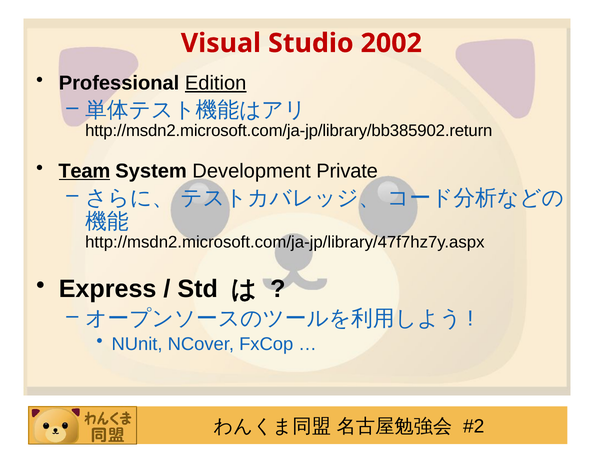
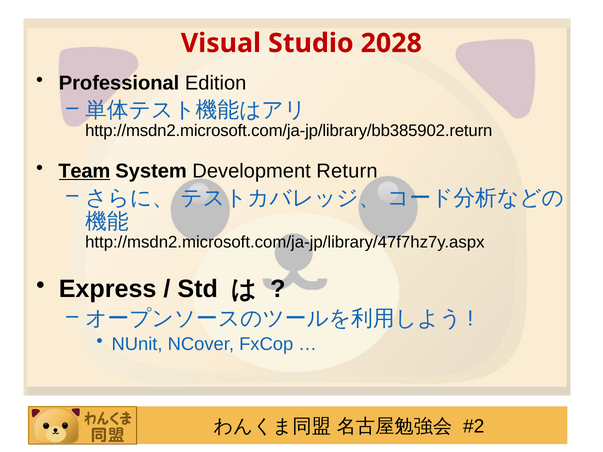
2002: 2002 -> 2028
Edition underline: present -> none
Private: Private -> Return
